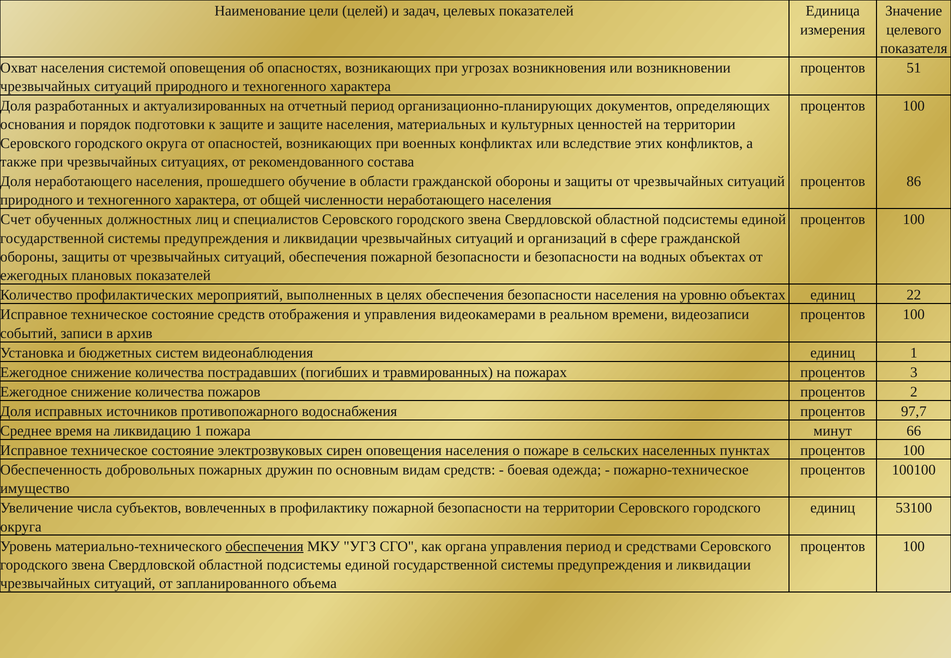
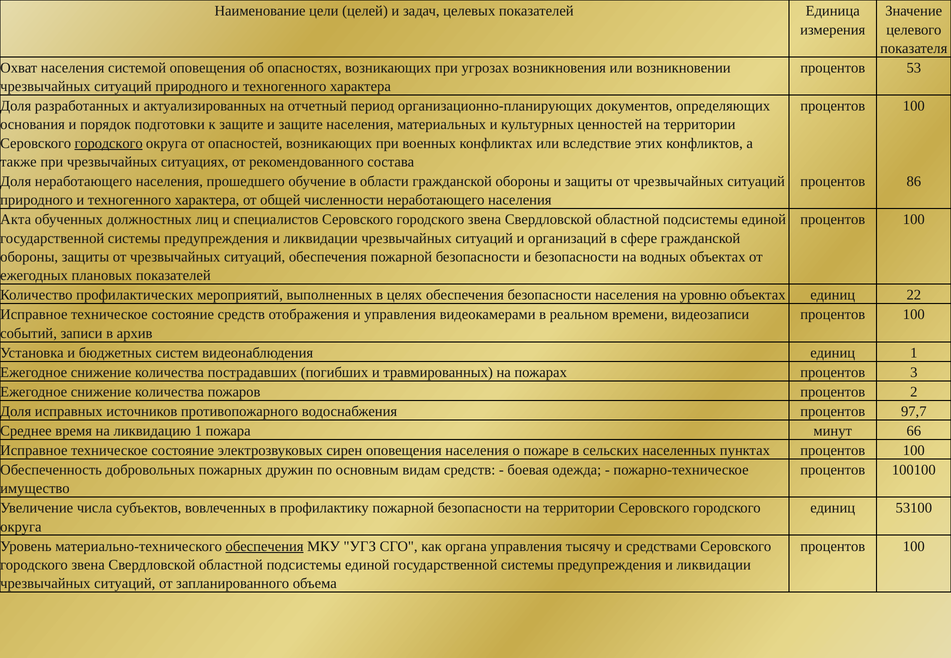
51: 51 -> 53
городского at (109, 143) underline: none -> present
Счет: Счет -> Акта
управления период: период -> тысячу
